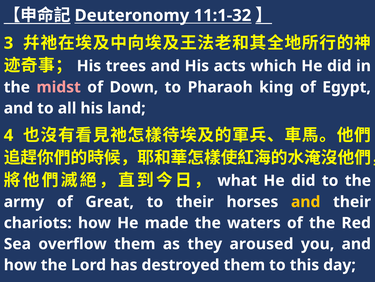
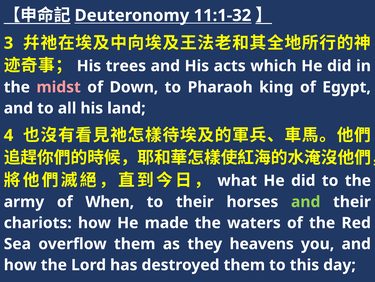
Great: Great -> When
and at (306, 201) colour: yellow -> light green
aroused: aroused -> heavens
